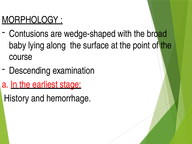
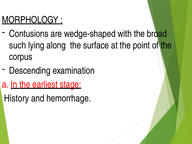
baby: baby -> such
course: course -> corpus
